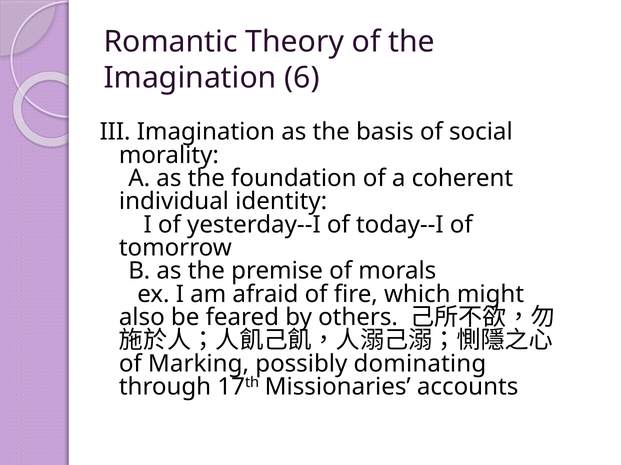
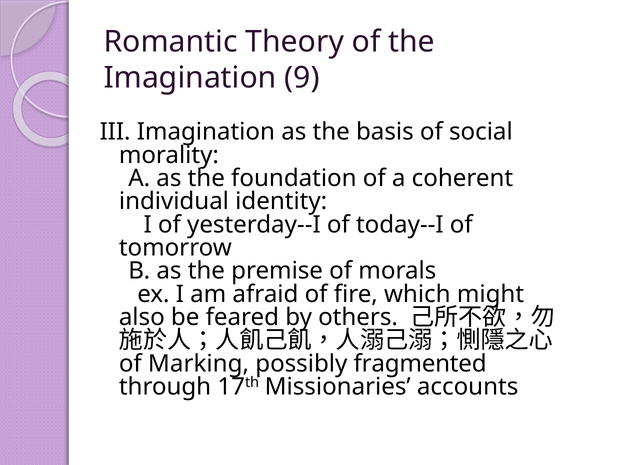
6: 6 -> 9
dominating: dominating -> fragmented
